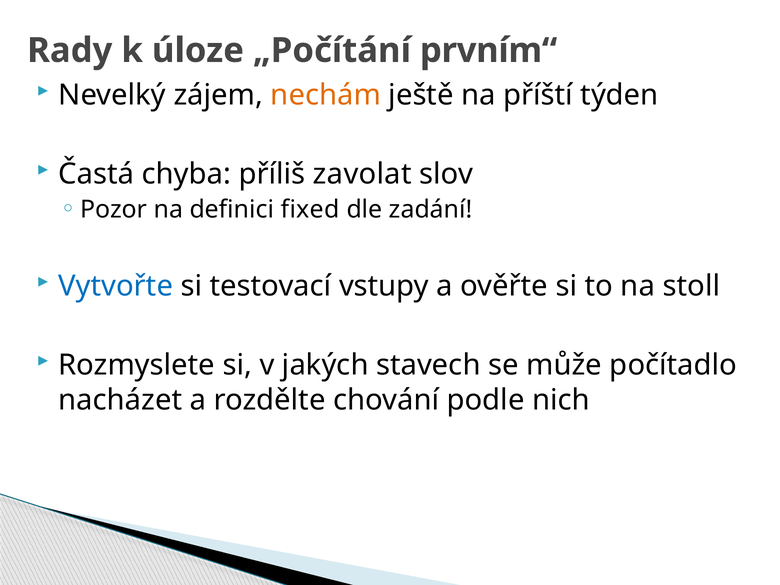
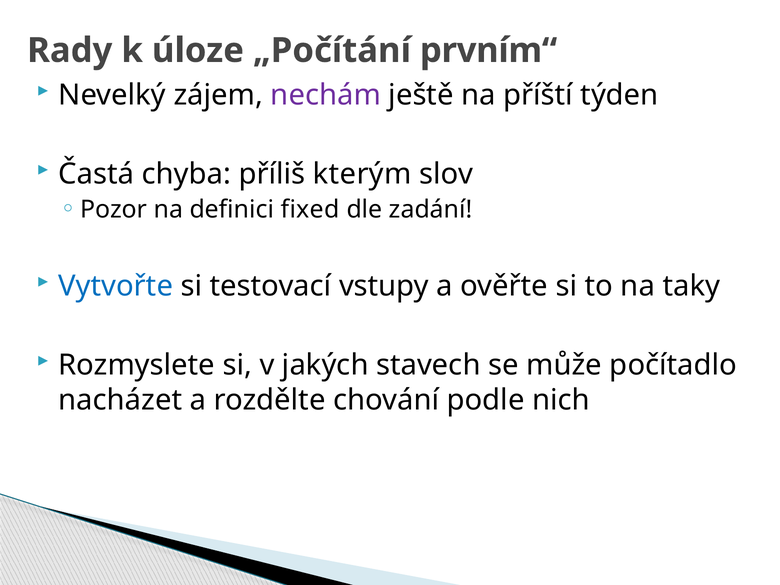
nechám colour: orange -> purple
zavolat: zavolat -> kterým
stoll: stoll -> taky
